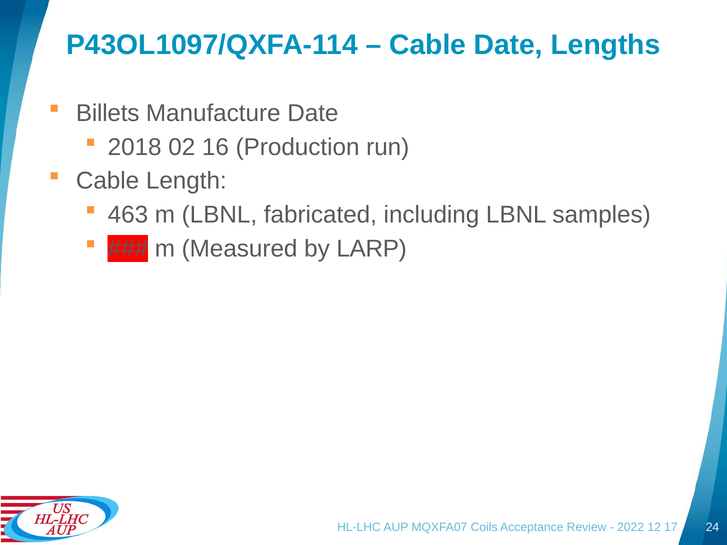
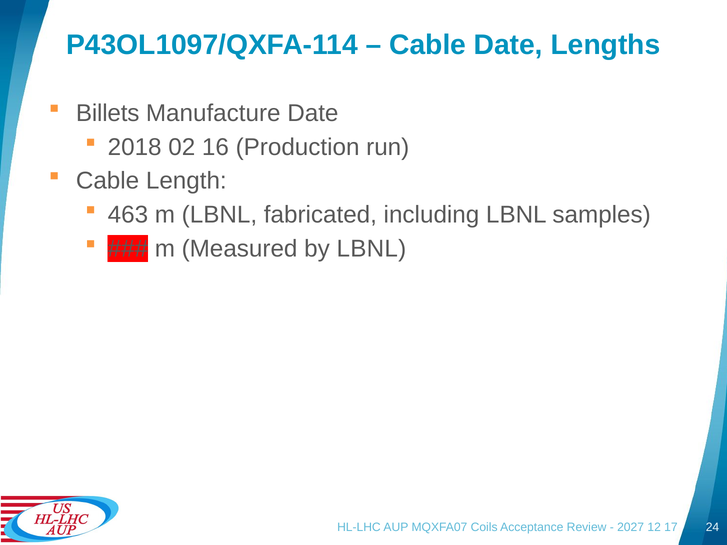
by LARP: LARP -> LBNL
2022: 2022 -> 2027
